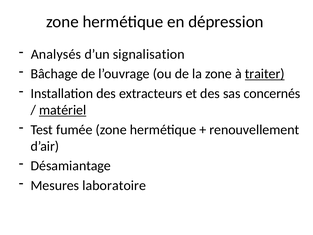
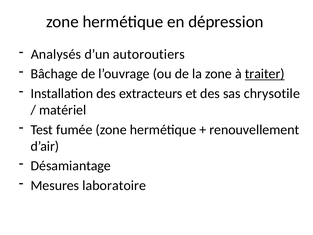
signalisation: signalisation -> autoroutiers
concernés: concernés -> chrysotile
matériel underline: present -> none
